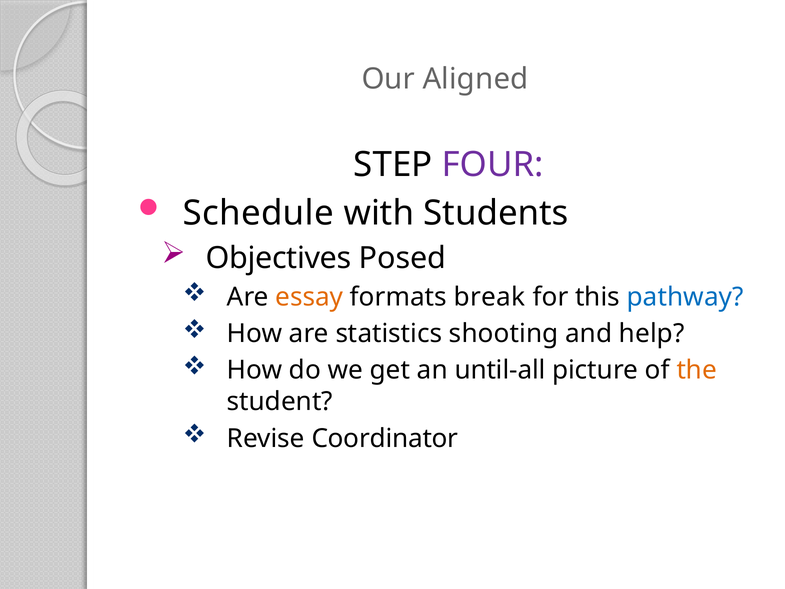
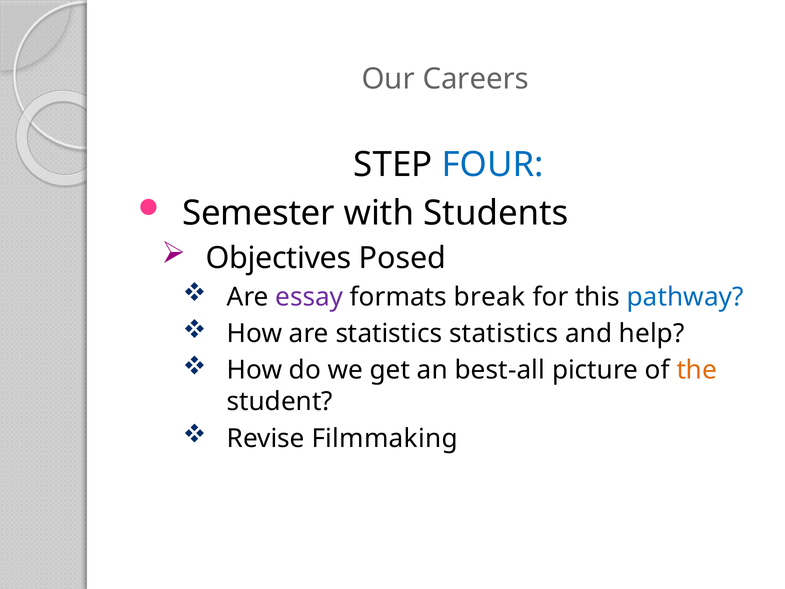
Aligned: Aligned -> Careers
FOUR colour: purple -> blue
Schedule: Schedule -> Semester
essay colour: orange -> purple
statistics shooting: shooting -> statistics
until-all: until-all -> best-all
Coordinator: Coordinator -> Filmmaking
